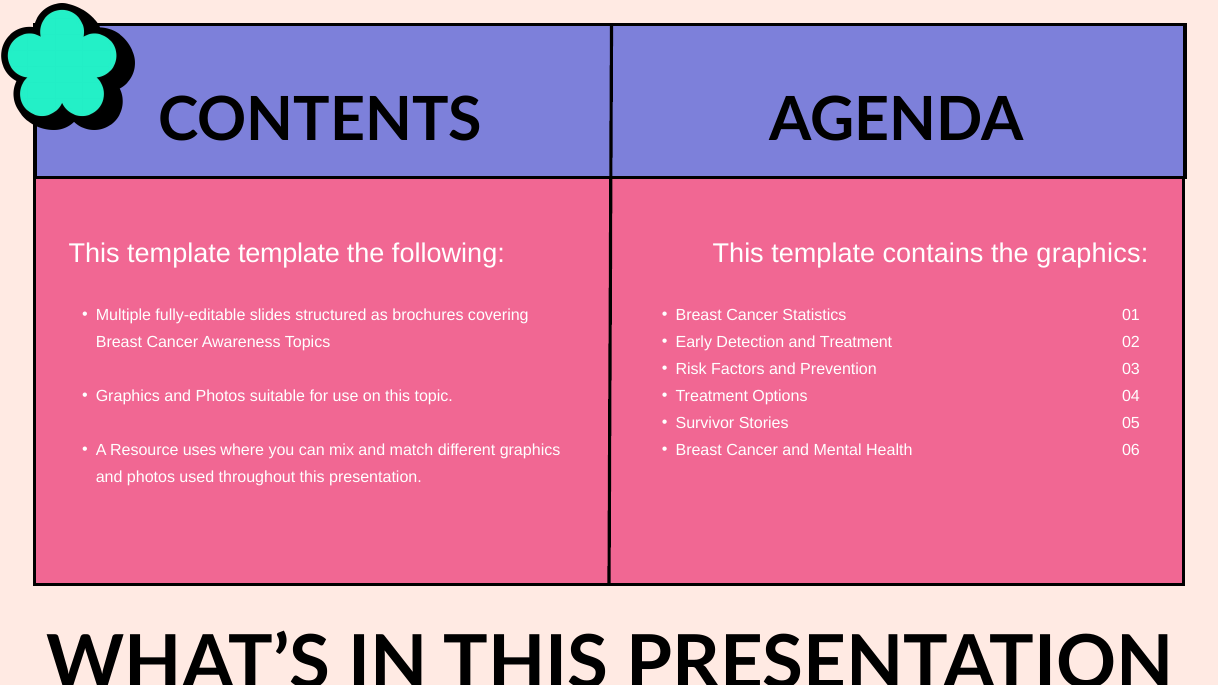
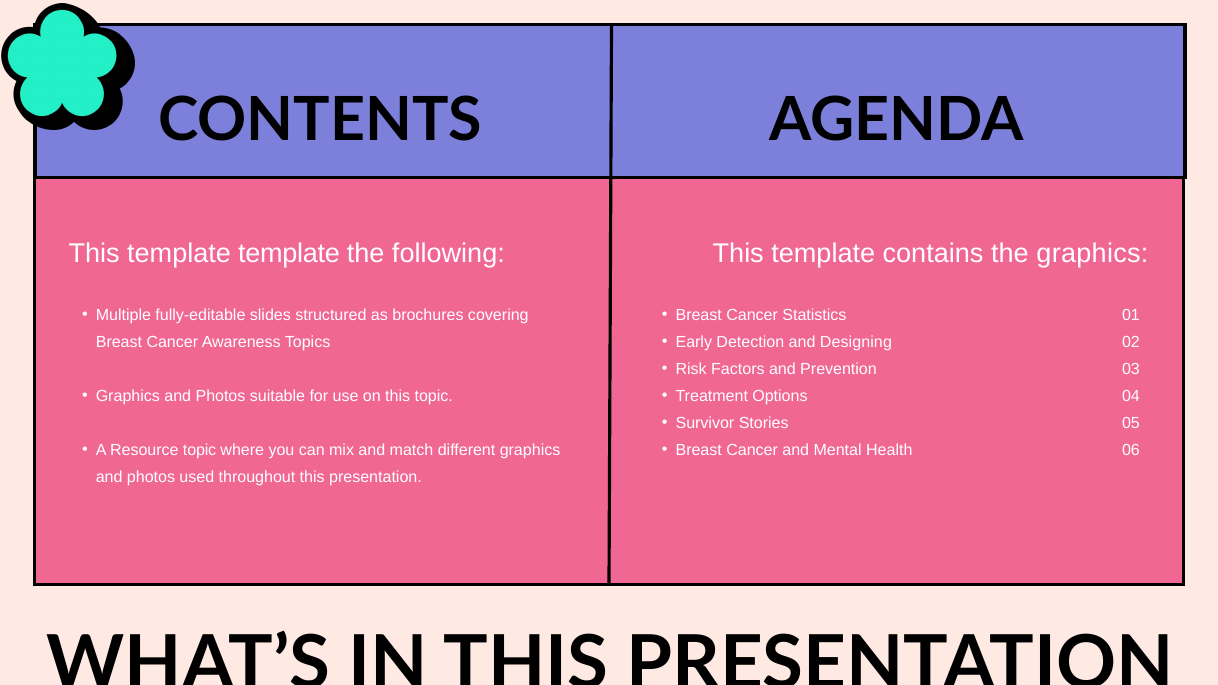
and Treatment: Treatment -> Designing
Resource uses: uses -> topic
